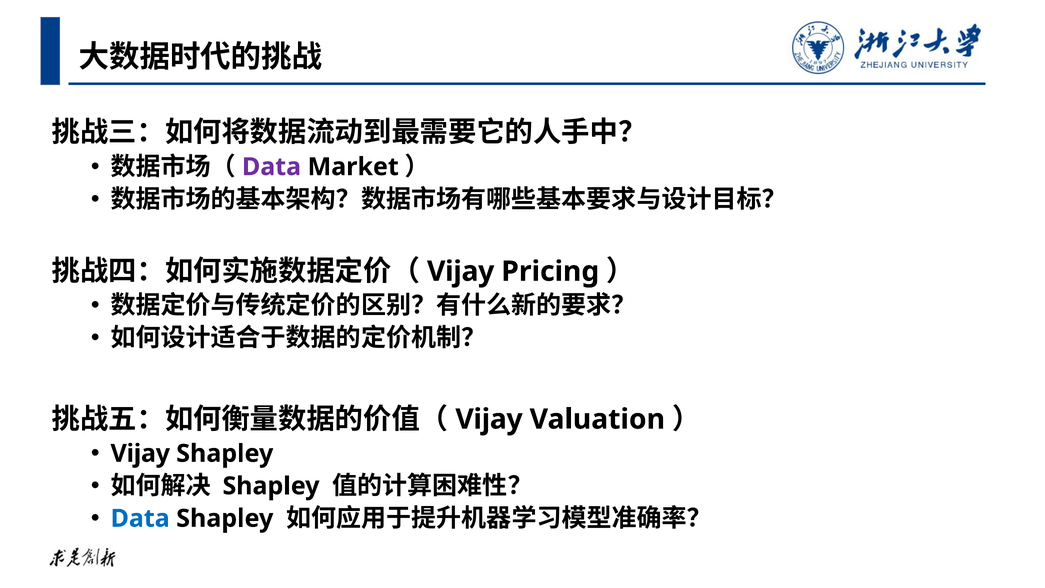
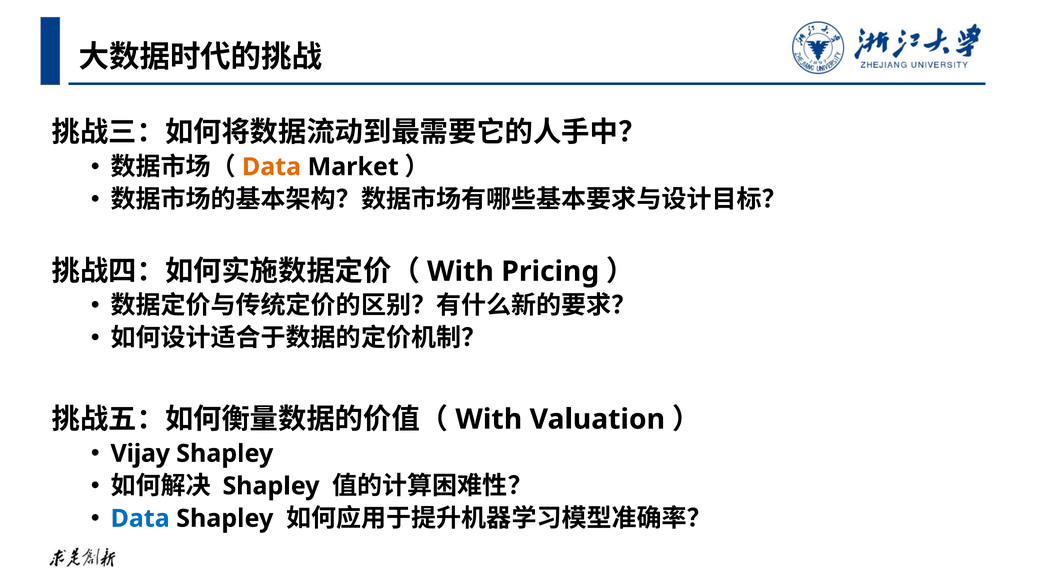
Data at (272, 167) colour: purple -> orange
Vijay at (461, 271): Vijay -> With
Vijay at (489, 419): Vijay -> With
